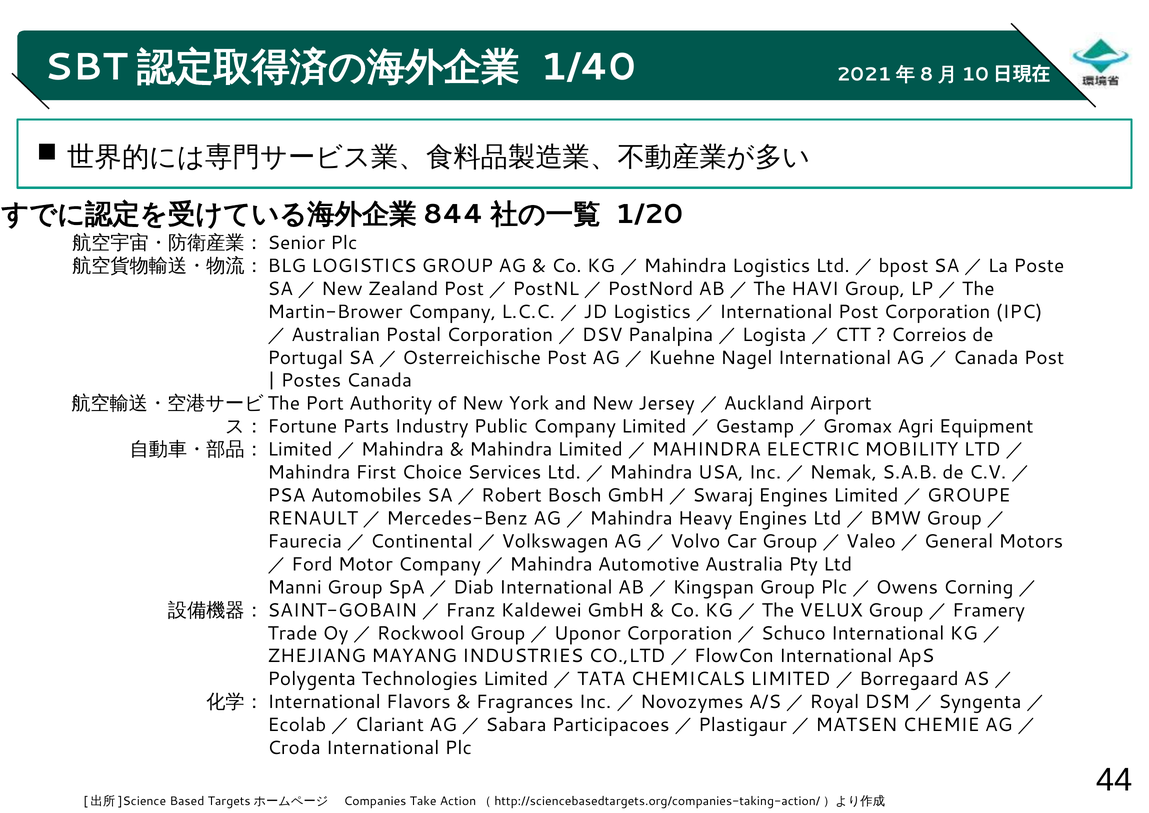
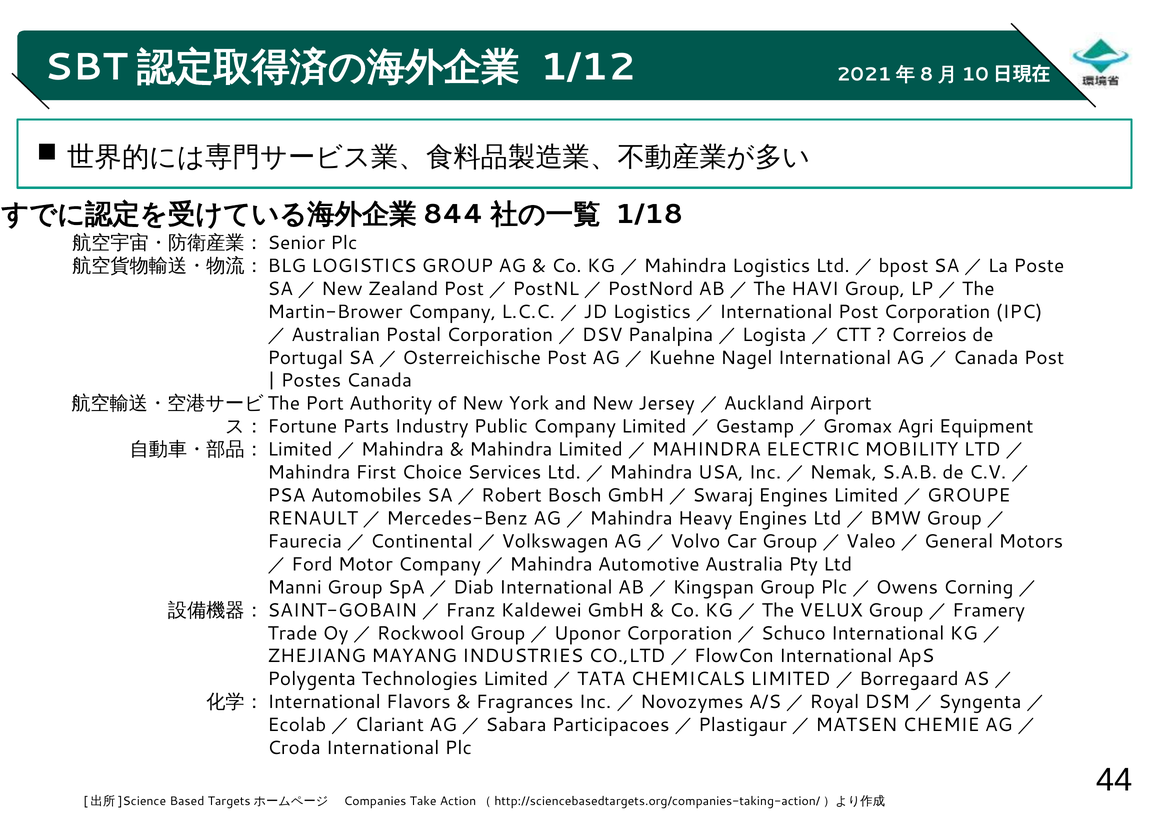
1/40: 1/40 -> 1/12
1/20: 1/20 -> 1/18
